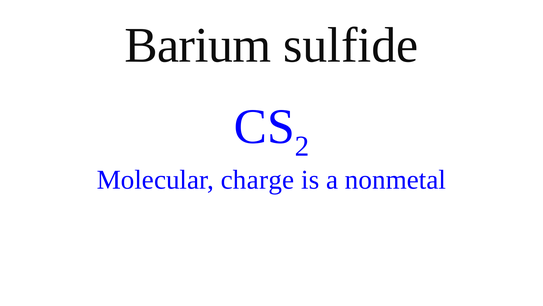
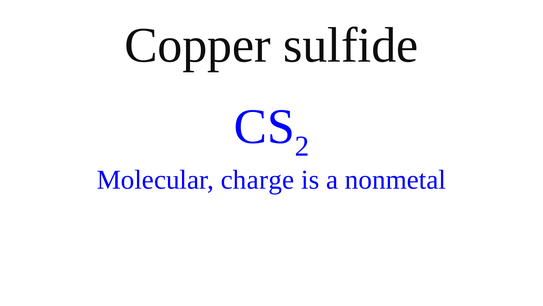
Barium: Barium -> Copper
